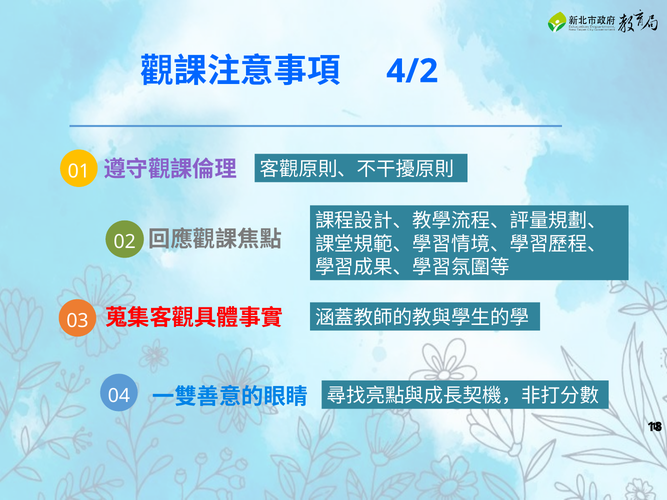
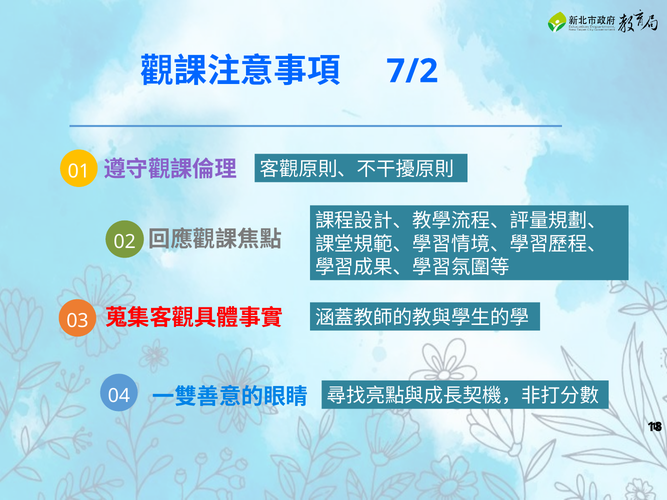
4/2: 4/2 -> 7/2
